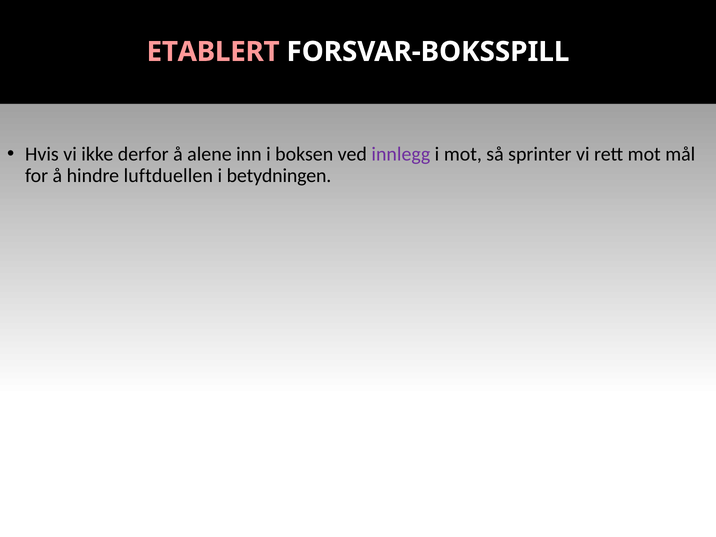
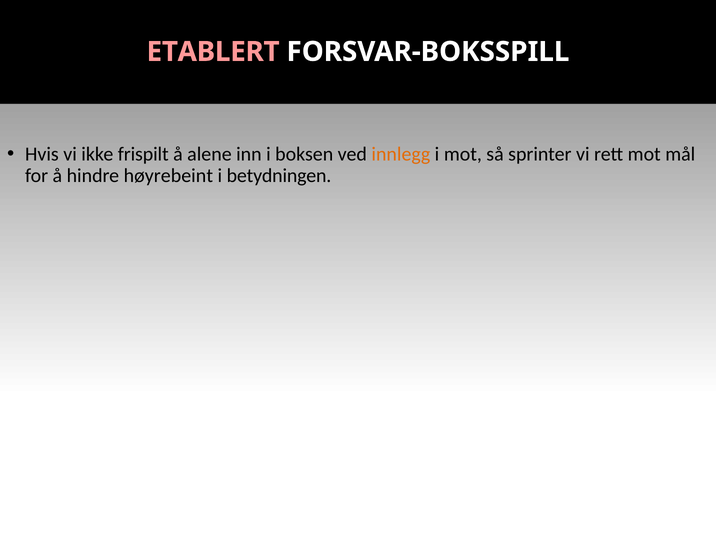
derfor: derfor -> frispilt
innlegg colour: purple -> orange
luftduellen: luftduellen -> høyrebeint
